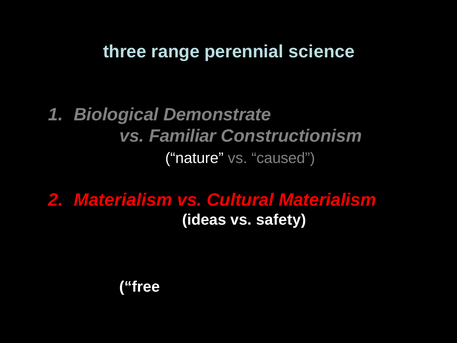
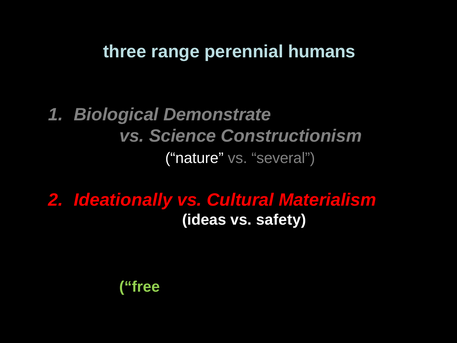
science: science -> humans
Familiar: Familiar -> Science
caused: caused -> several
Materialism at (123, 200): Materialism -> Ideationally
free colour: white -> light green
